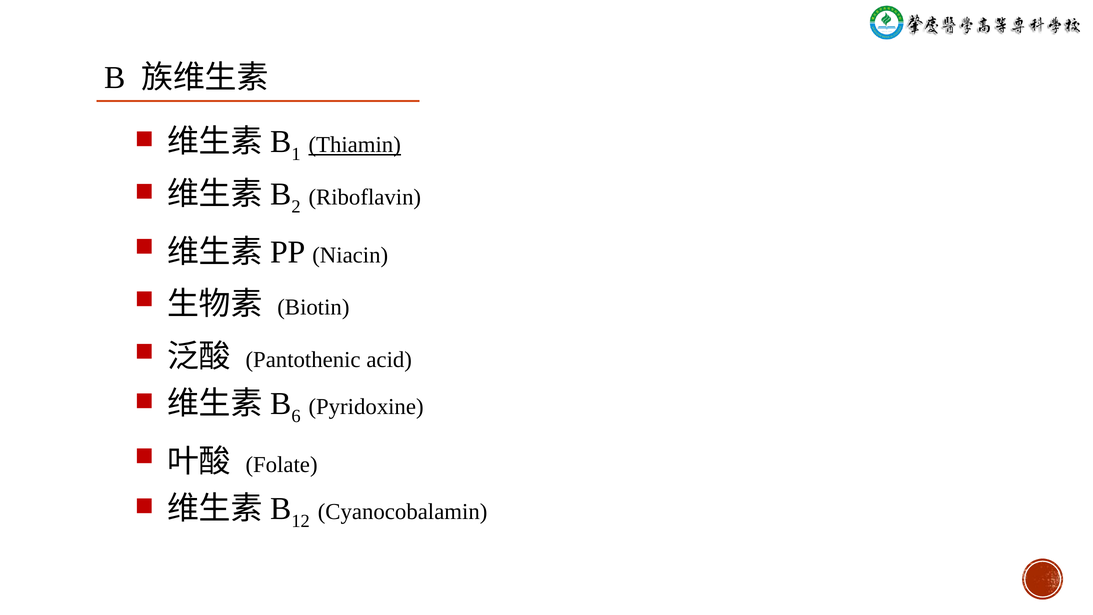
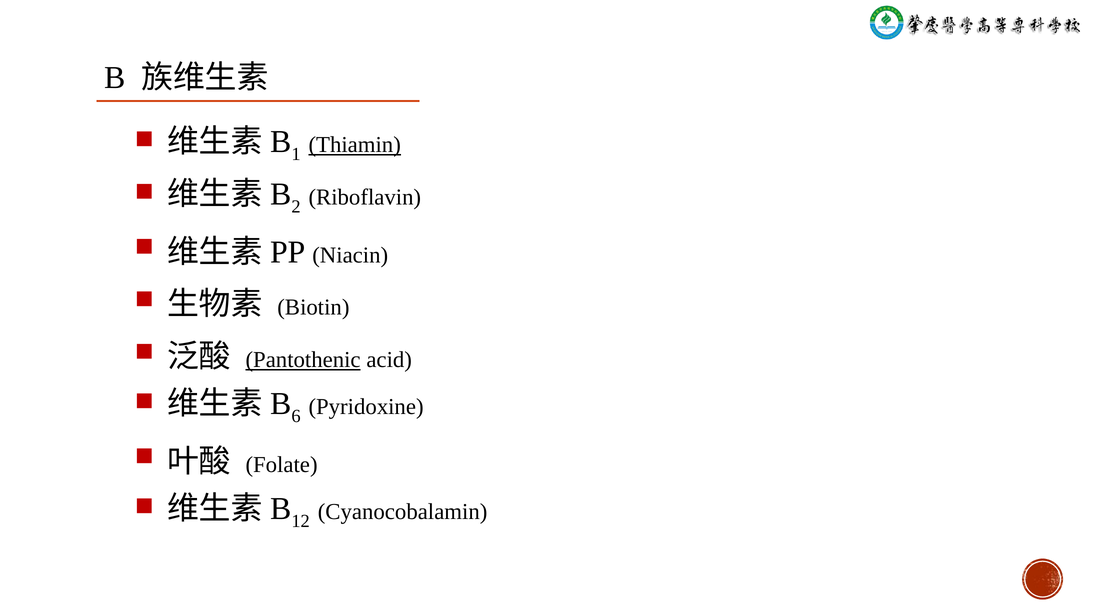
Pantothenic underline: none -> present
